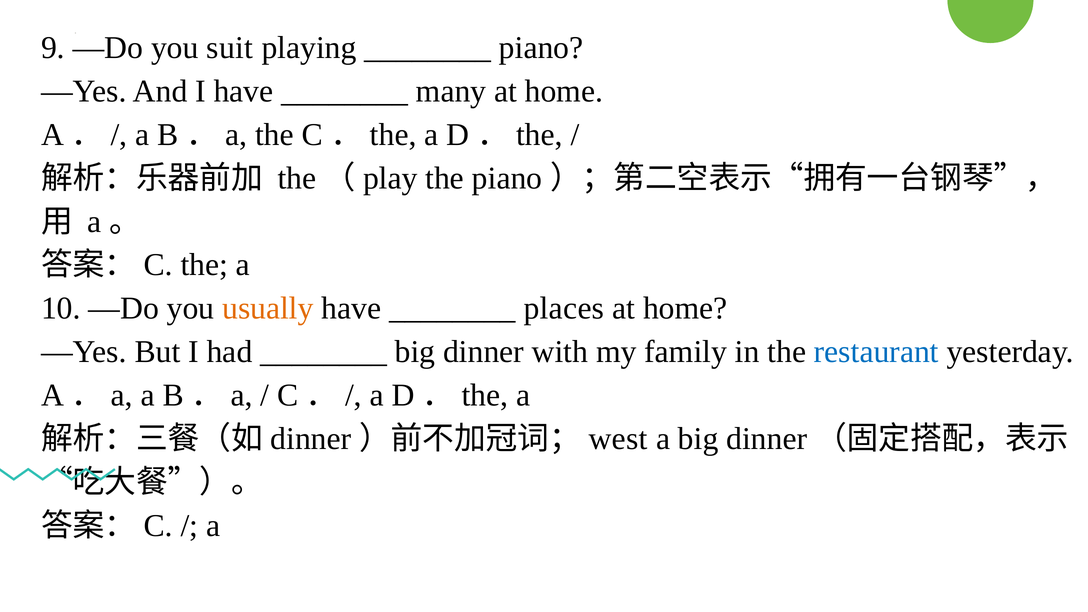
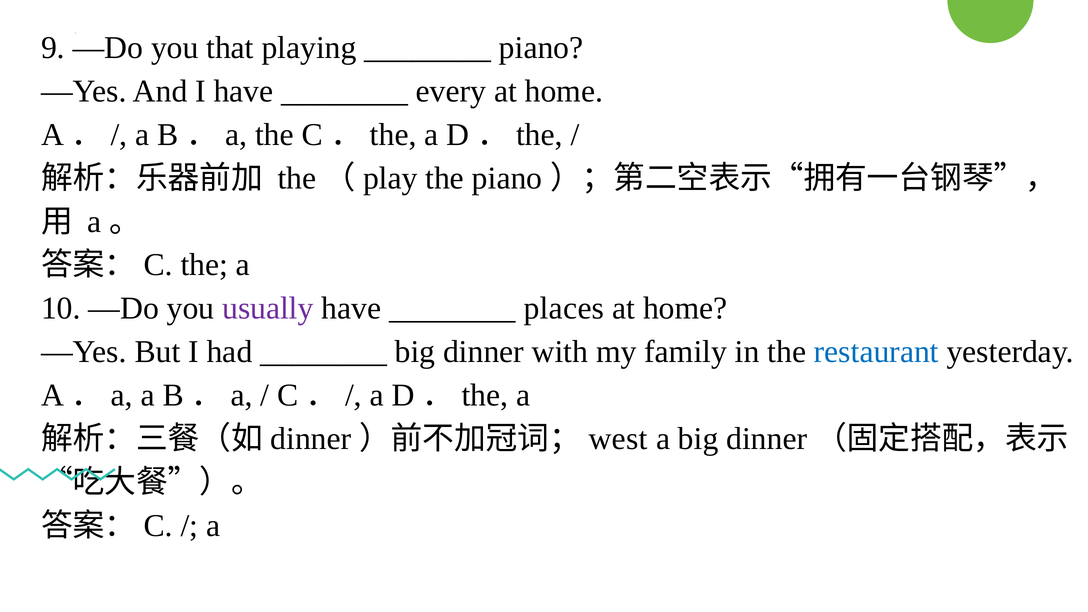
suit: suit -> that
many: many -> every
usually colour: orange -> purple
